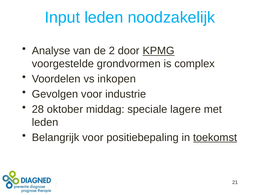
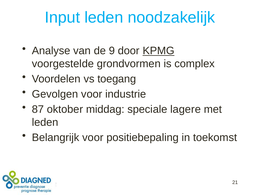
2: 2 -> 9
inkopen: inkopen -> toegang
28: 28 -> 87
toekomst underline: present -> none
